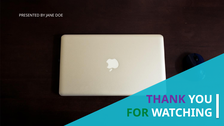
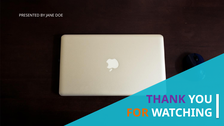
FOR colour: green -> orange
